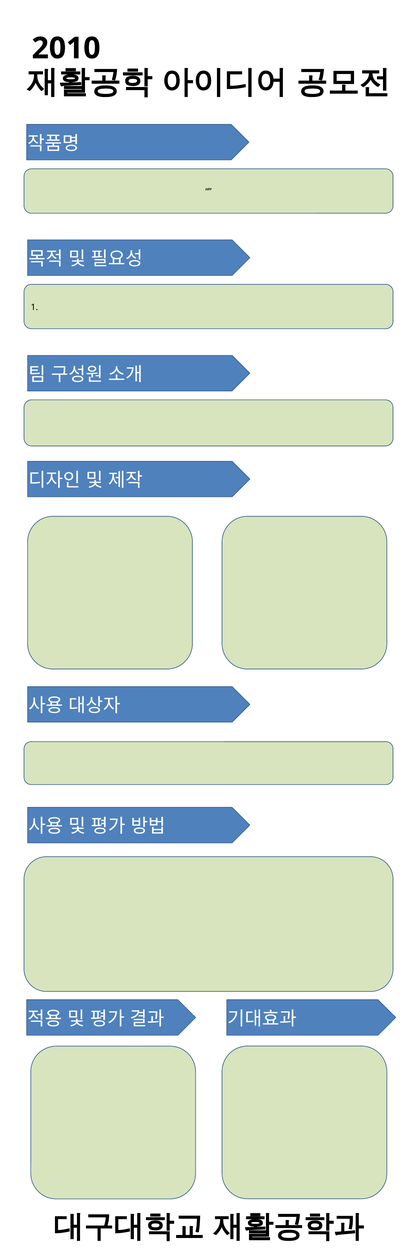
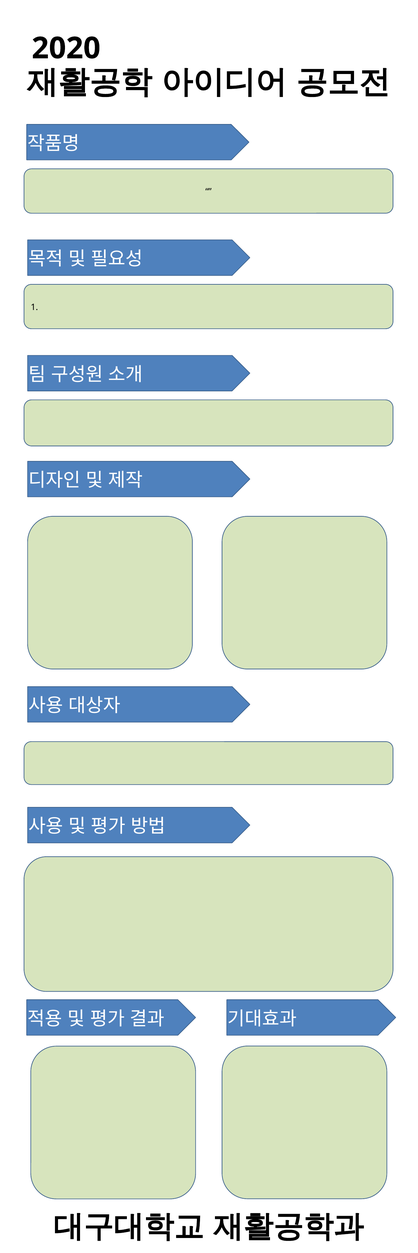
2010: 2010 -> 2020
